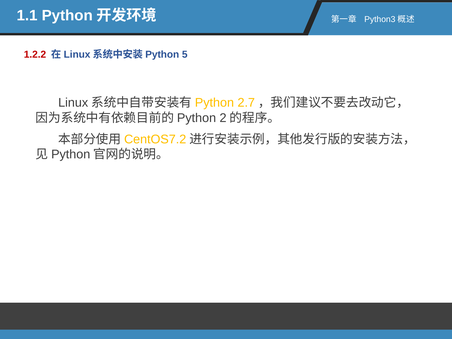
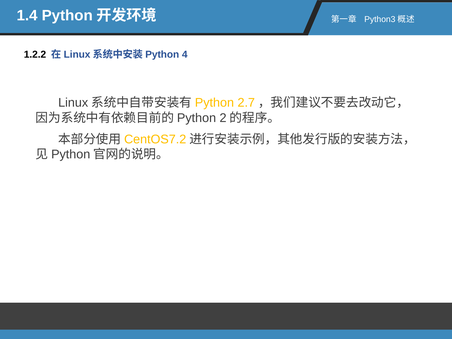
1.1: 1.1 -> 1.4
1.2.2 colour: red -> black
5: 5 -> 4
